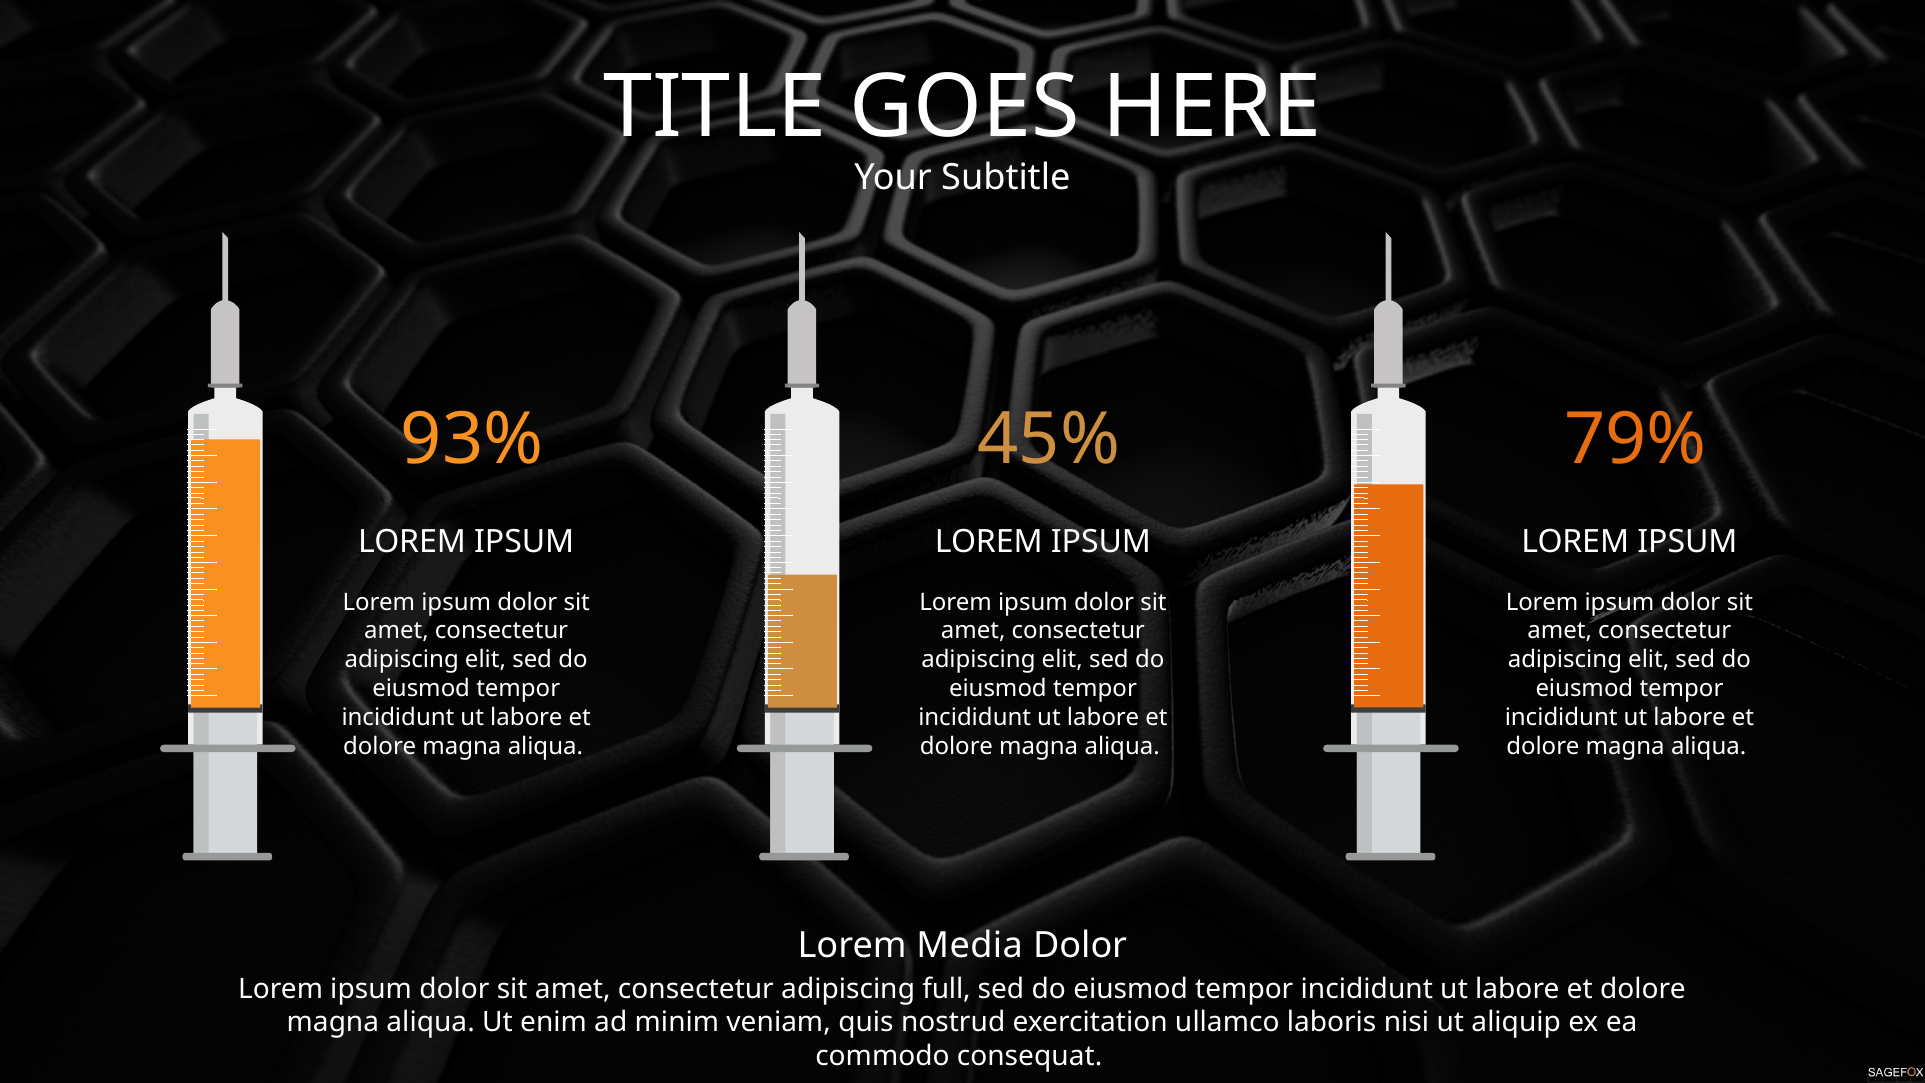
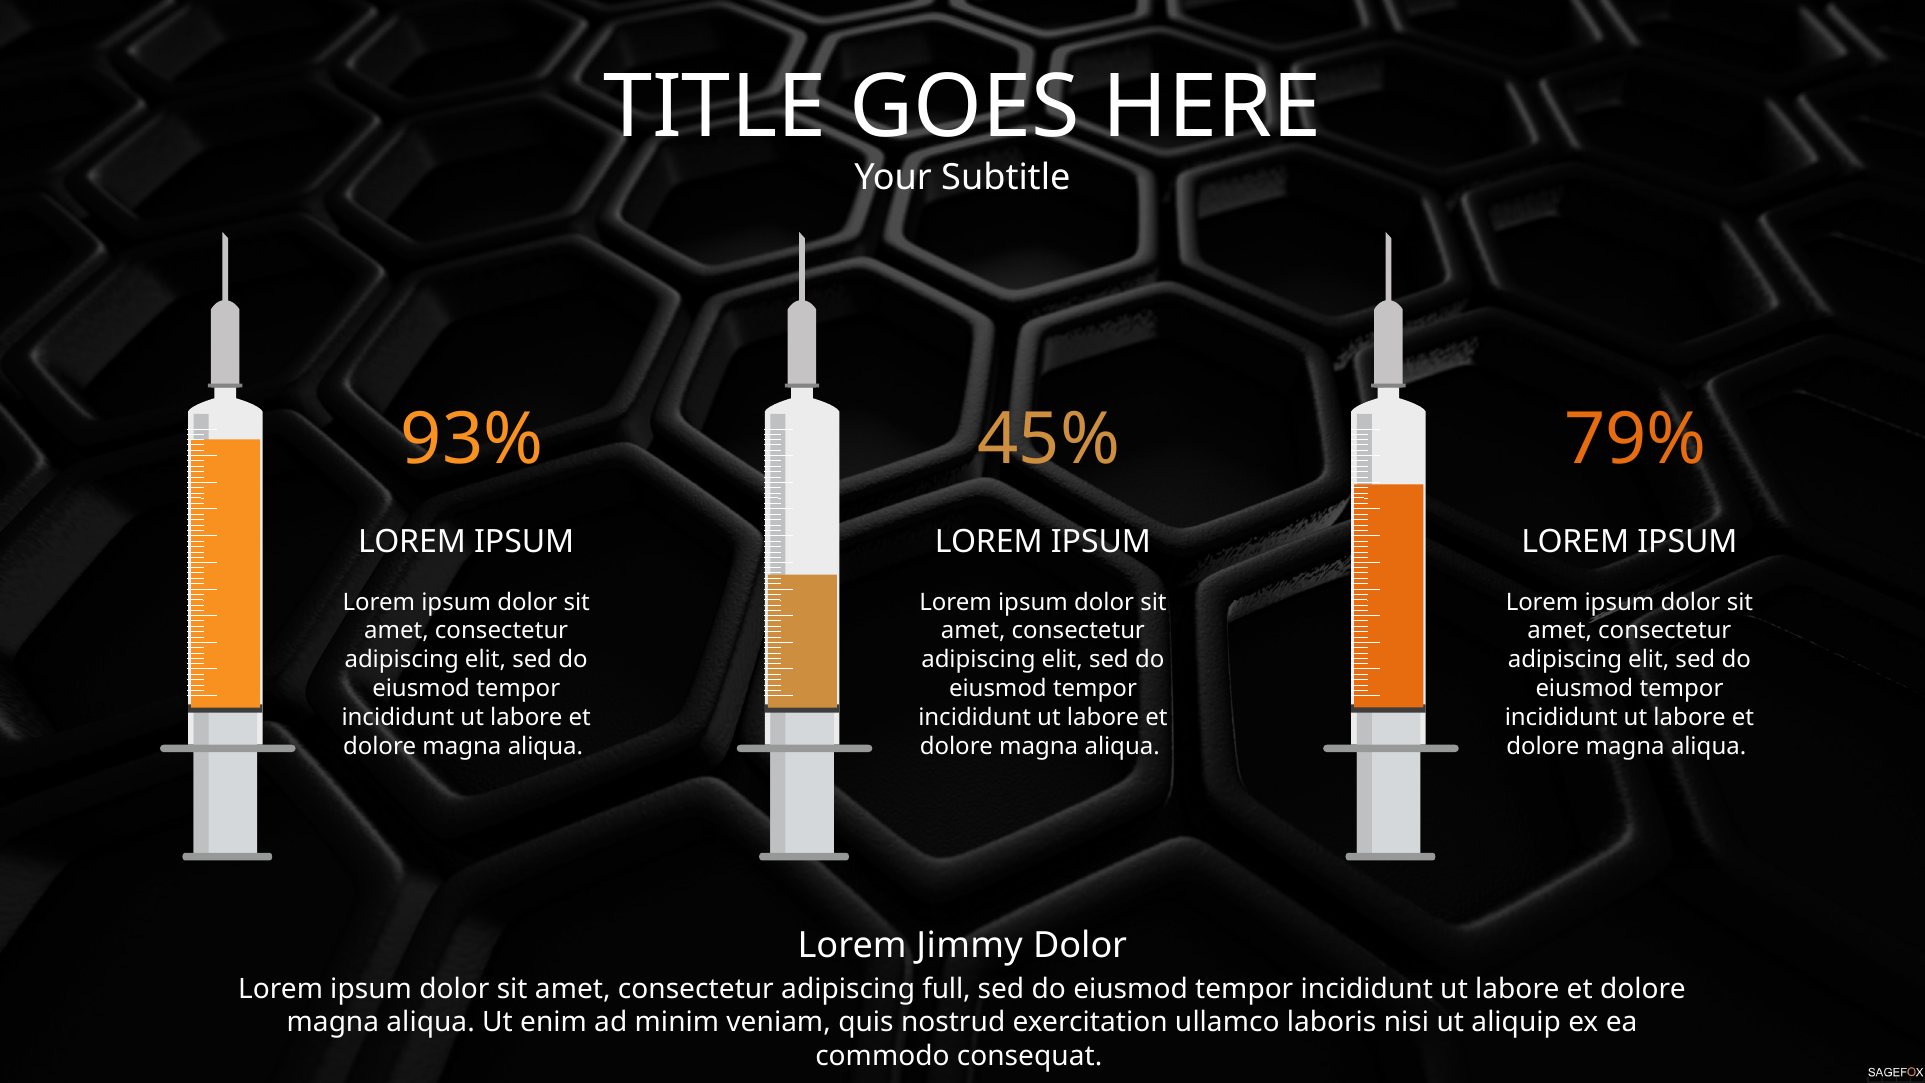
Media: Media -> Jimmy
